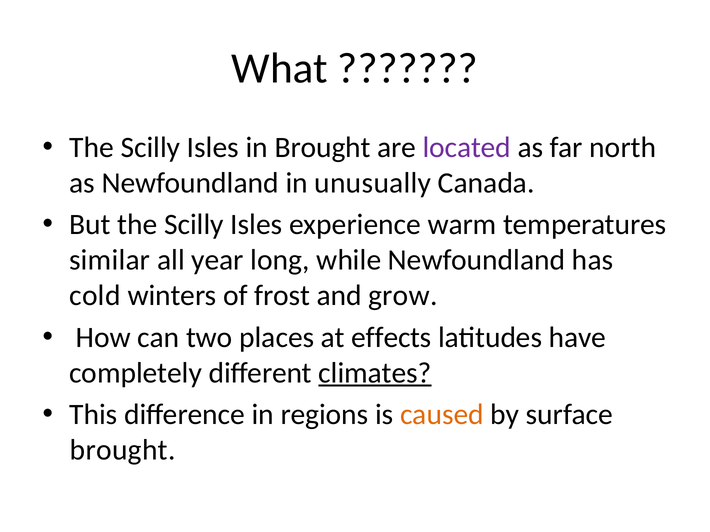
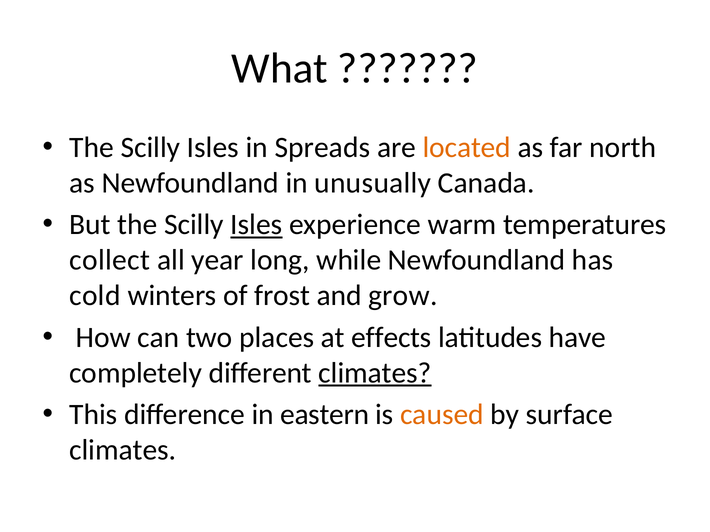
in Brought: Brought -> Spreads
located colour: purple -> orange
Isles at (257, 225) underline: none -> present
similar: similar -> collect
regions: regions -> eastern
brought at (123, 451): brought -> climates
